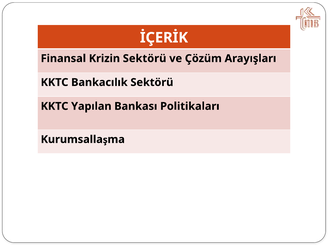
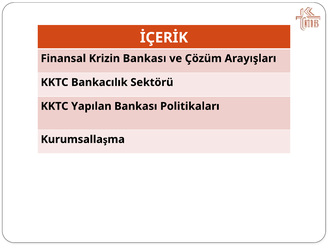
Krizin Sektörü: Sektörü -> Bankası
